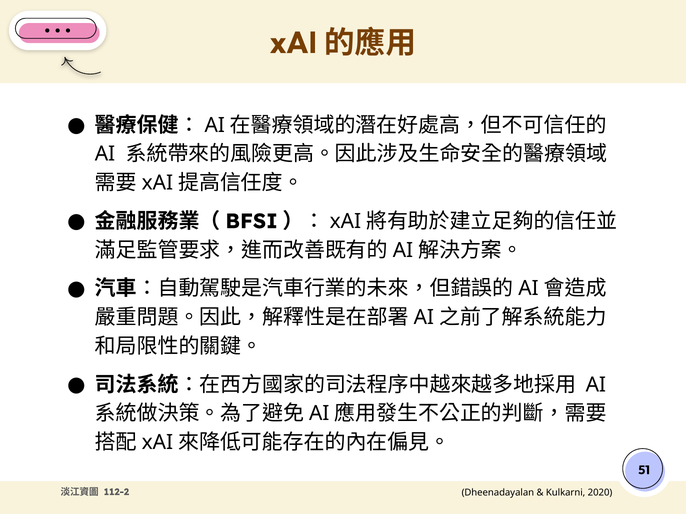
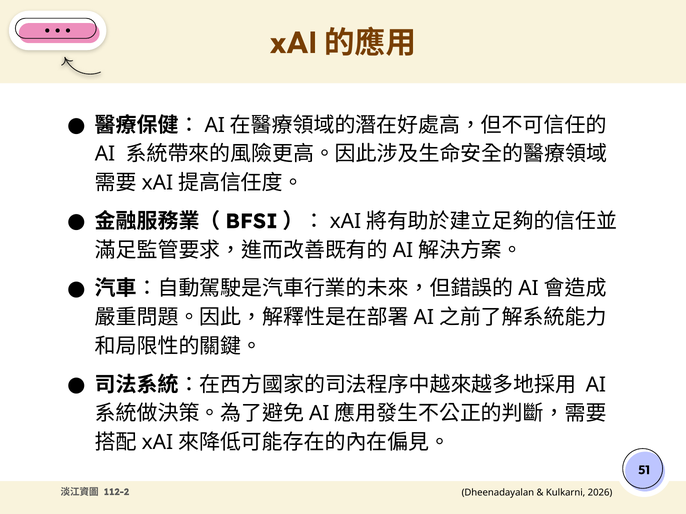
2020: 2020 -> 2026
